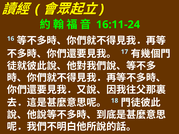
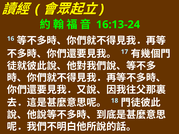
16:11-24: 16:11-24 -> 16:13-24
